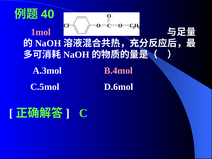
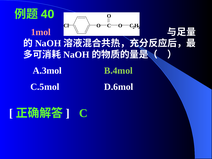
B.4mol colour: pink -> light green
